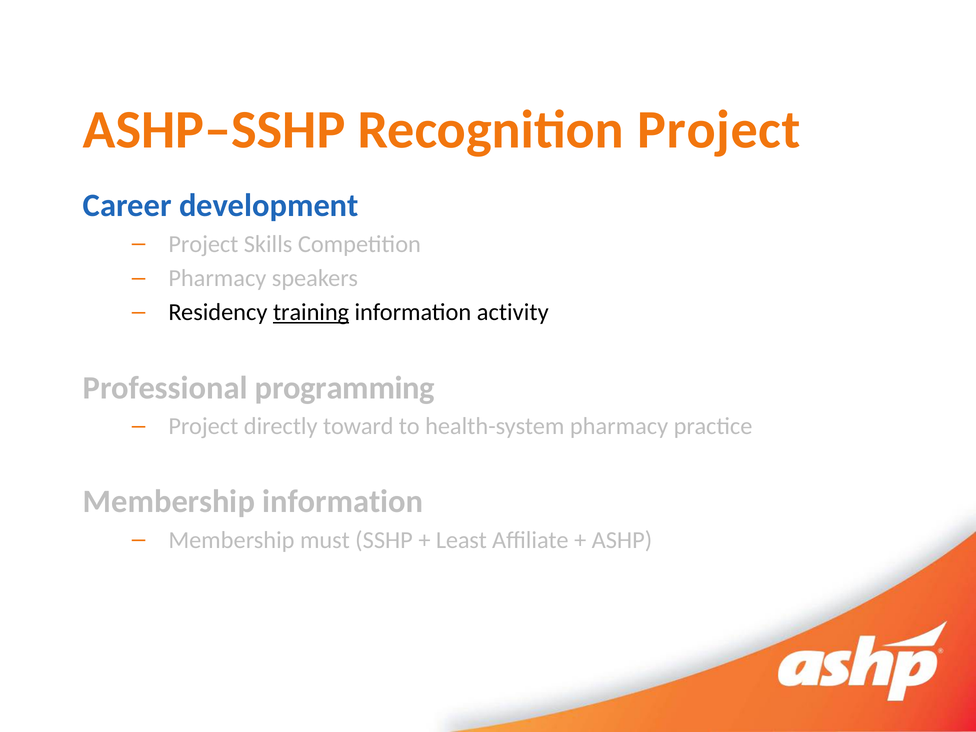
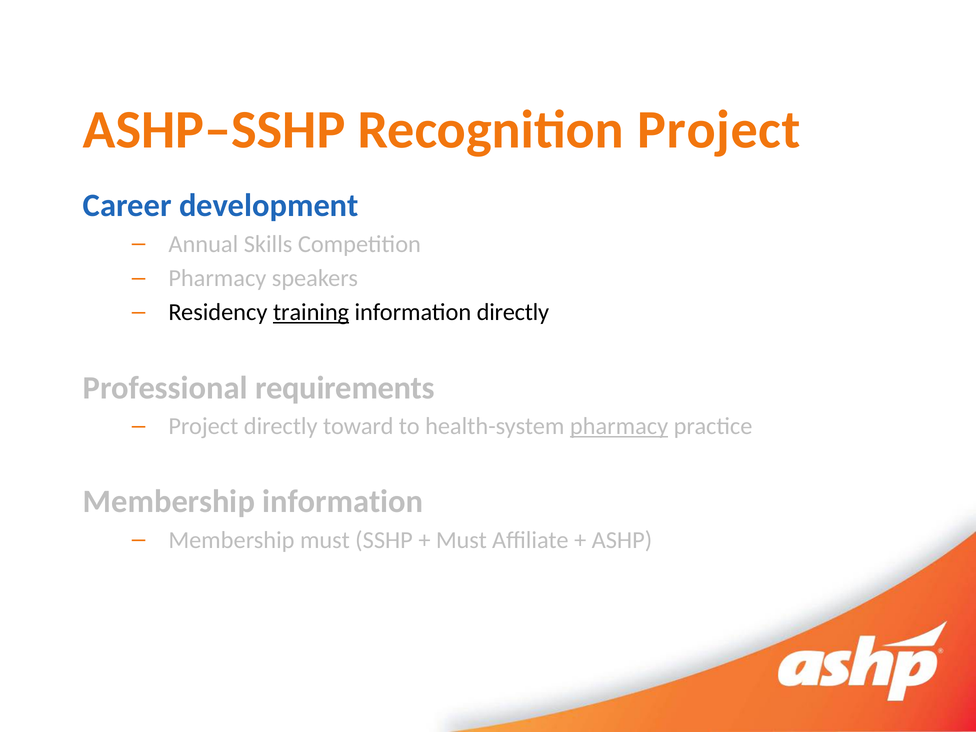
Project at (203, 244): Project -> Annual
information activity: activity -> directly
programming: programming -> requirements
pharmacy at (619, 426) underline: none -> present
Least at (461, 540): Least -> Must
